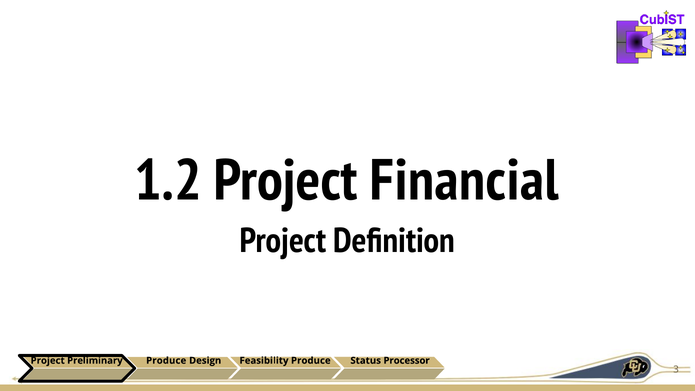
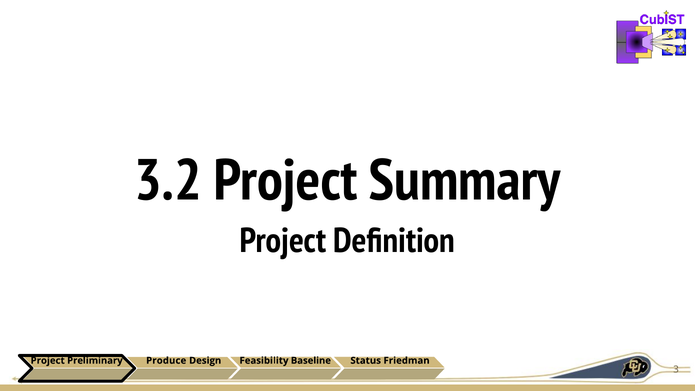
1.2: 1.2 -> 3.2
Financial: Financial -> Summary
Feasibility Produce: Produce -> Baseline
Processor: Processor -> Friedman
